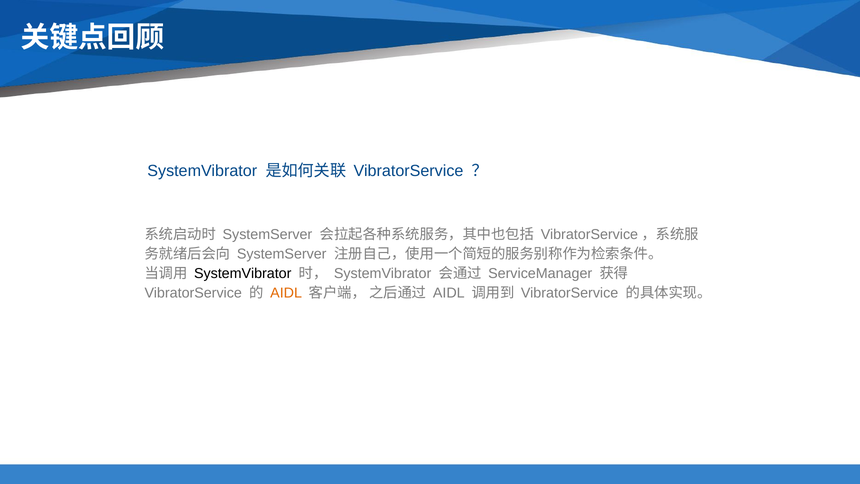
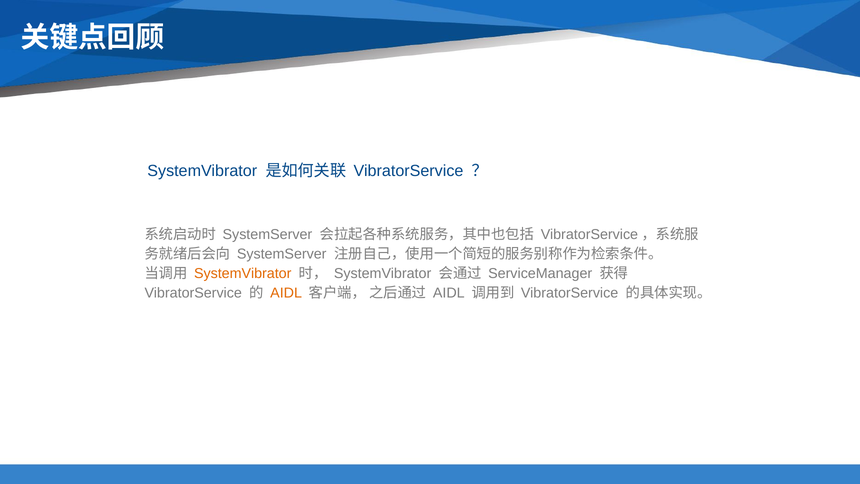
SystemVibrator at (243, 273) colour: black -> orange
